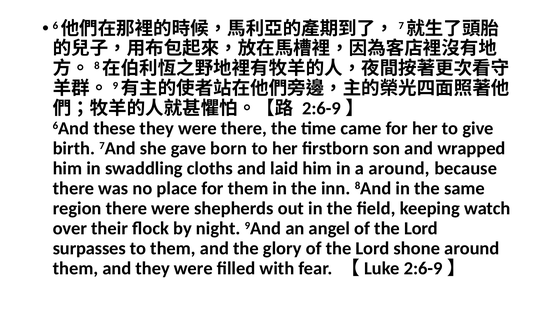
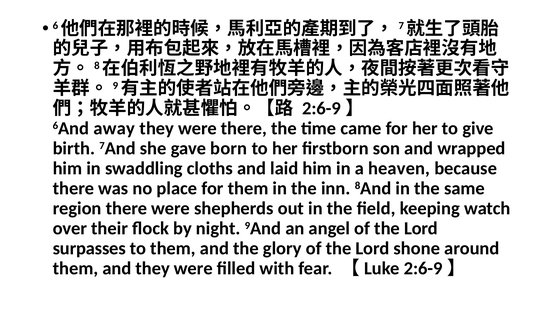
these: these -> away
a around: around -> heaven
